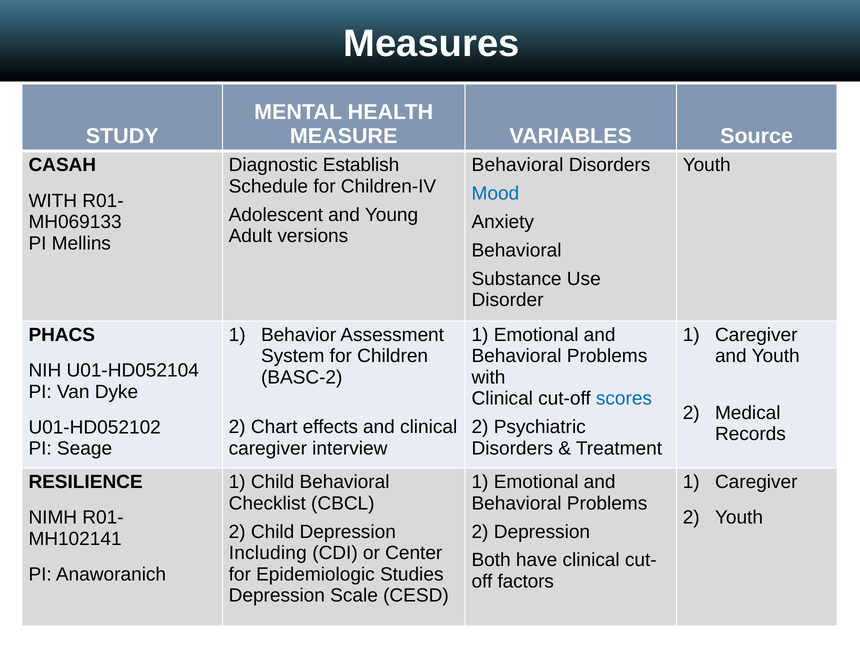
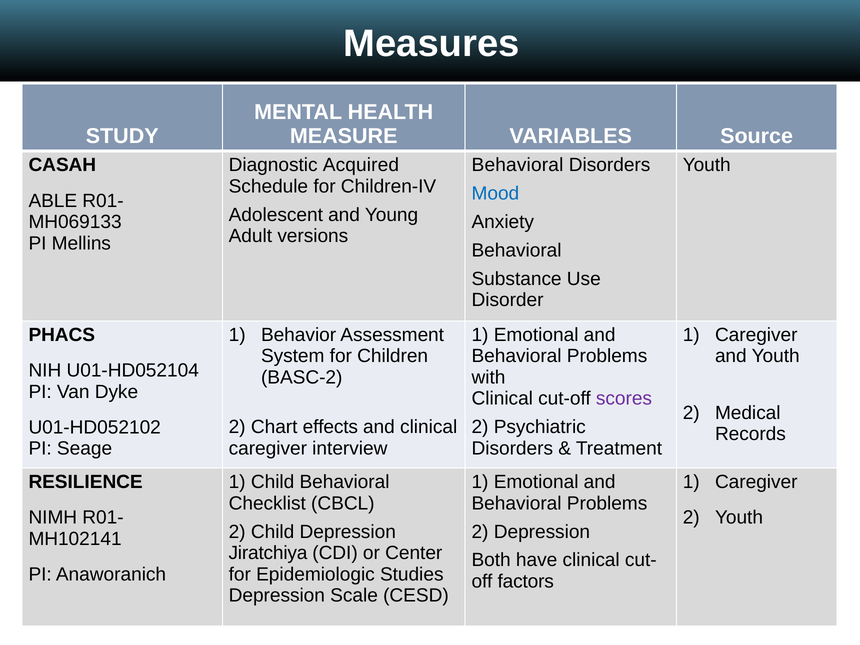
Establish: Establish -> Acquired
WITH at (53, 201): WITH -> ABLE
scores colour: blue -> purple
Including: Including -> Jiratchiya
